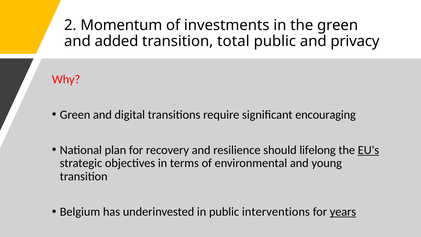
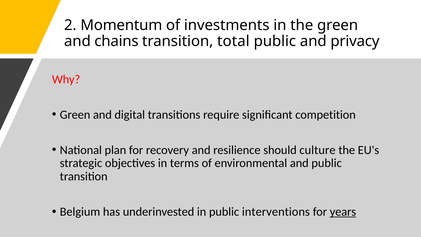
added: added -> chains
encouraging: encouraging -> competition
lifelong: lifelong -> culture
EU's underline: present -> none
and young: young -> public
